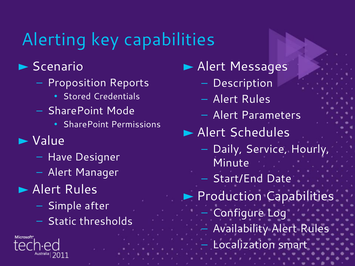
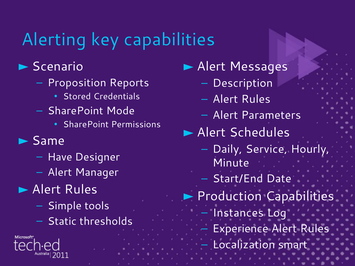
Value: Value -> Same
after: after -> tools
Configure: Configure -> Instances
Availability: Availability -> Experience
